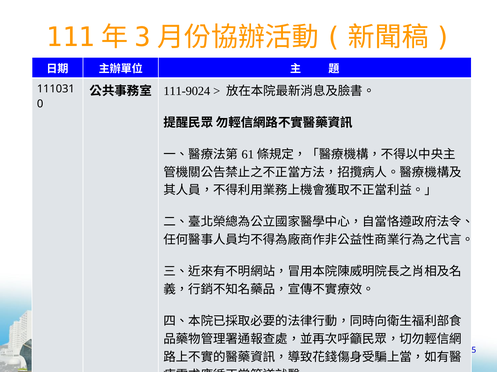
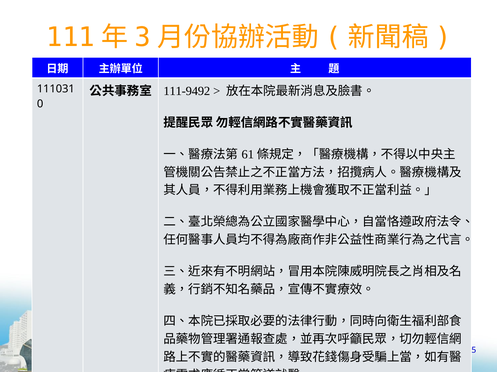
111-9024: 111-9024 -> 111-9492
